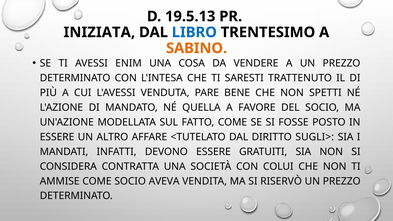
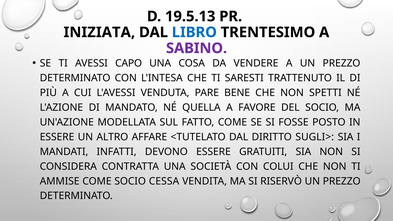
SABINO colour: orange -> purple
ENIM: ENIM -> CAPO
AVEVA: AVEVA -> CESSA
